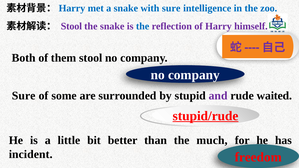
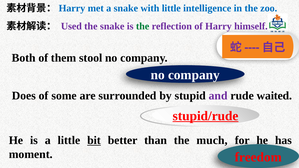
with sure: sure -> little
Stool at (71, 26): Stool -> Used
the at (143, 26) colour: blue -> green
Sure at (24, 96): Sure -> Does
bit underline: none -> present
incident: incident -> moment
